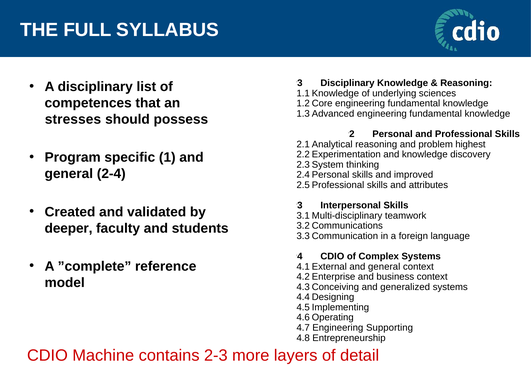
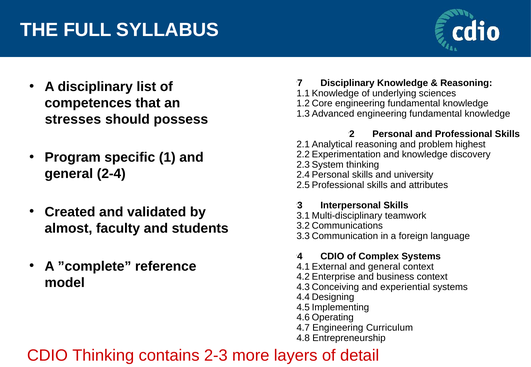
3 at (300, 83): 3 -> 7
improved: improved -> university
deeper: deeper -> almost
generalized: generalized -> experiential
Supporting: Supporting -> Curriculum
CDIO Machine: Machine -> Thinking
